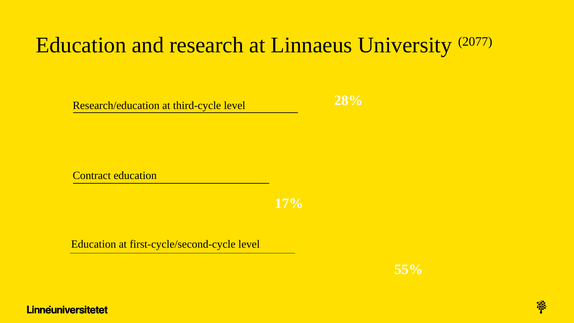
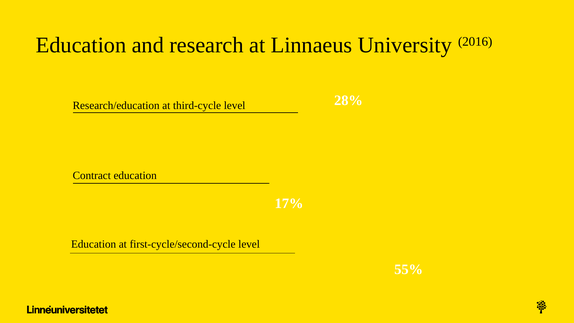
2077: 2077 -> 2016
